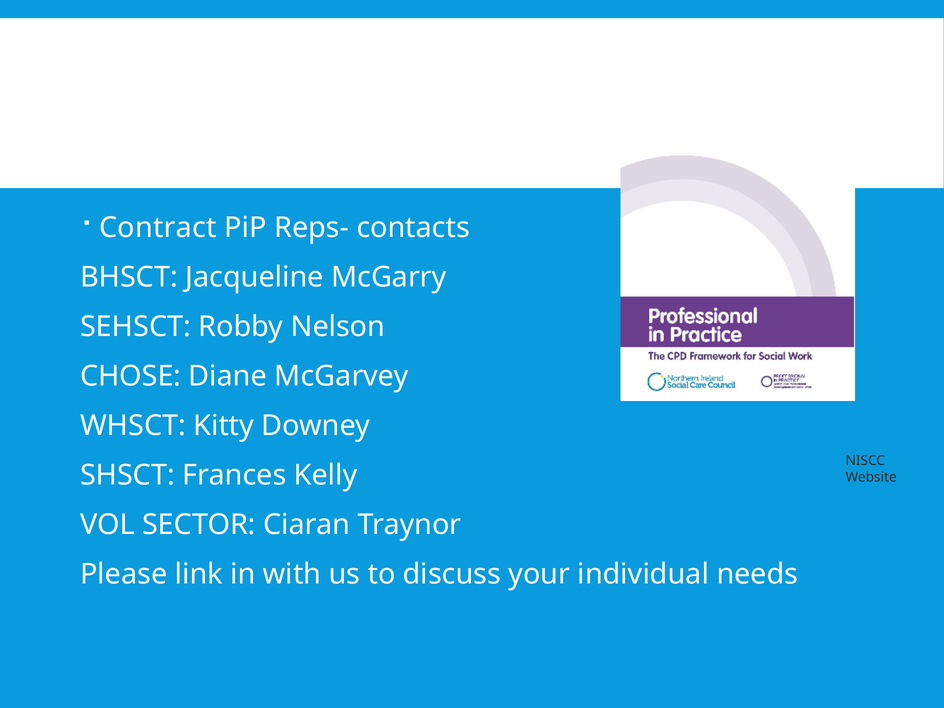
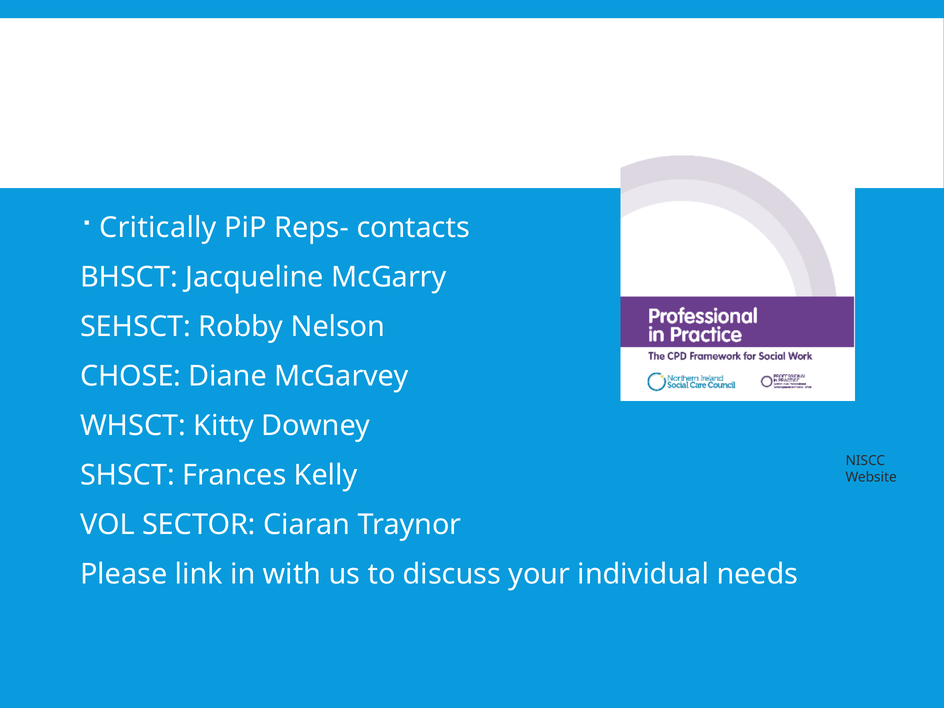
Contract: Contract -> Critically
